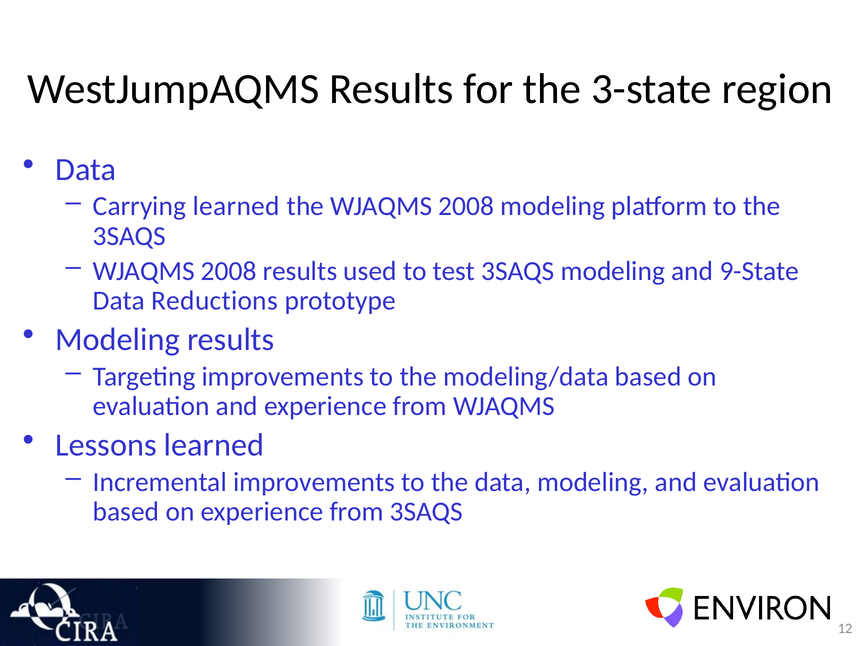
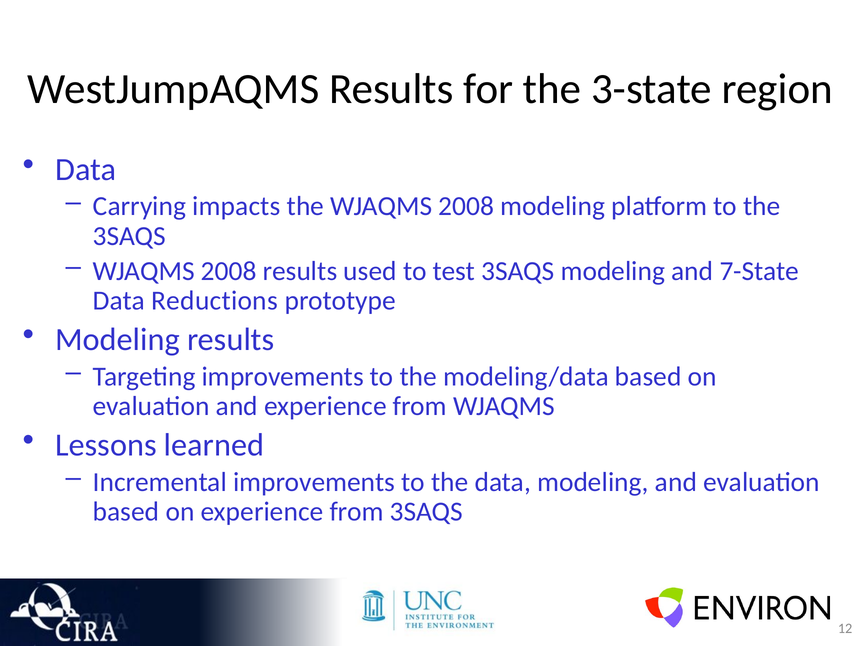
Carrying learned: learned -> impacts
9-State: 9-State -> 7-State
